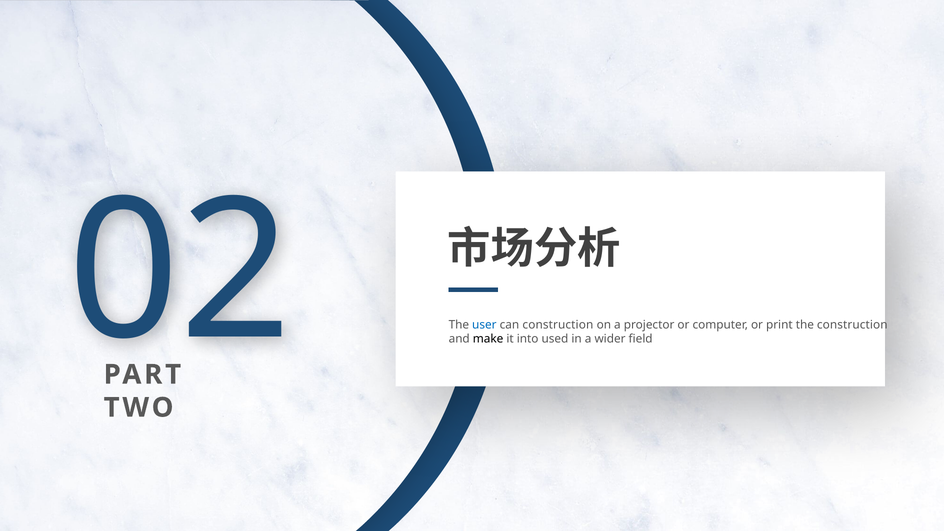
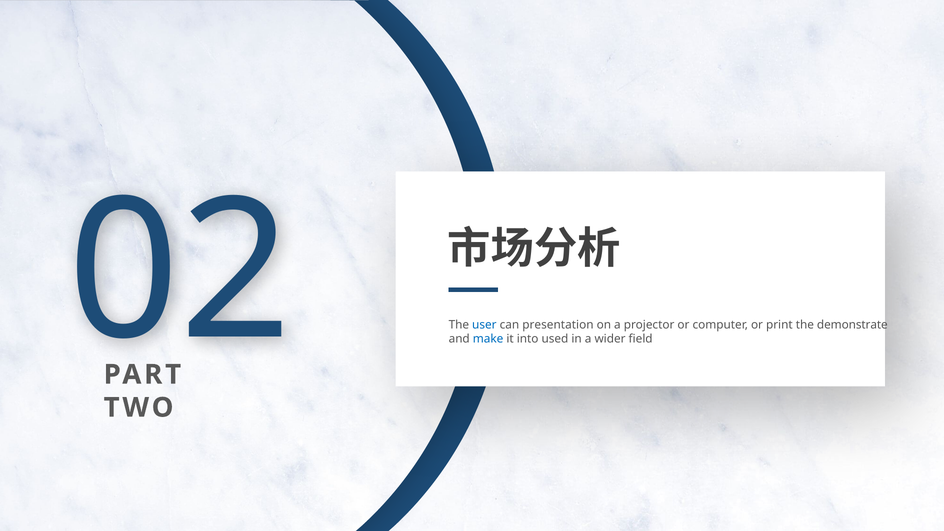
can construction: construction -> presentation
the construction: construction -> demonstrate
make colour: black -> blue
